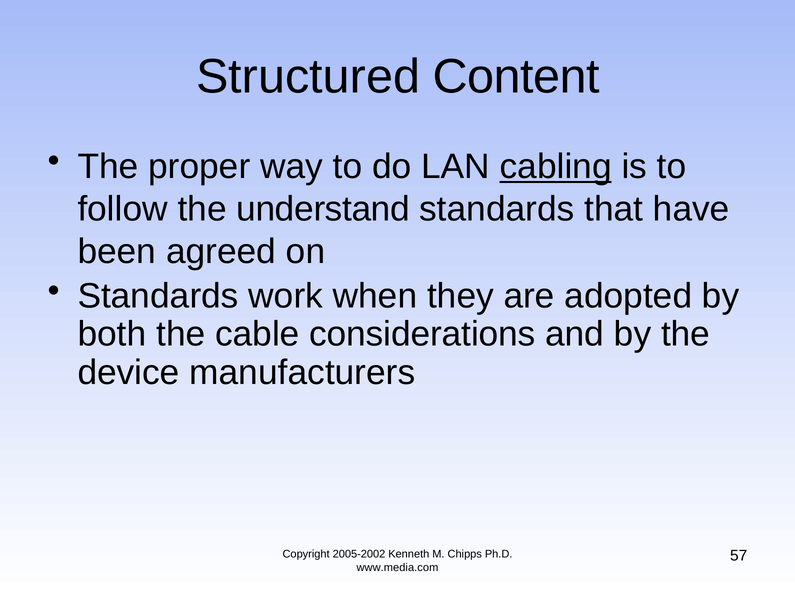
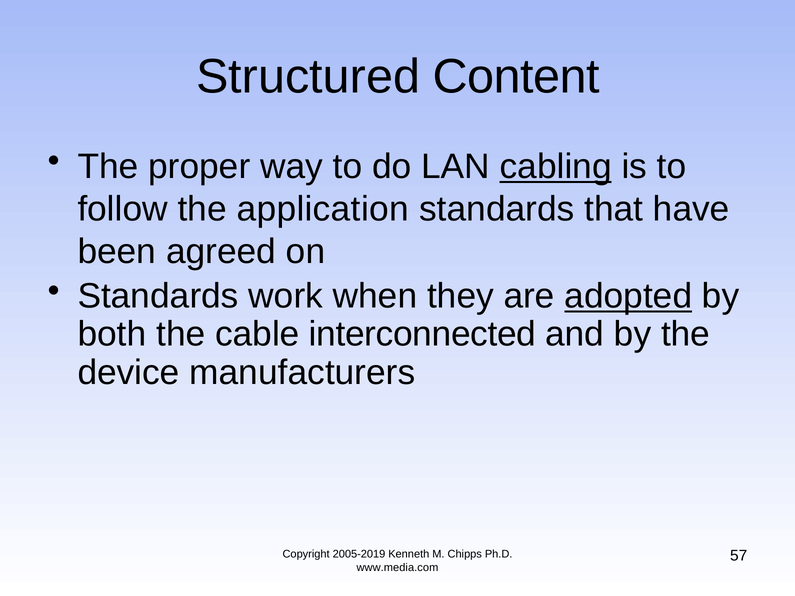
understand: understand -> application
adopted underline: none -> present
considerations: considerations -> interconnected
2005-2002: 2005-2002 -> 2005-2019
